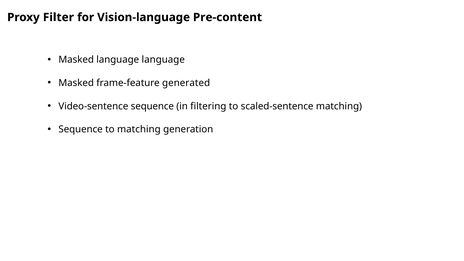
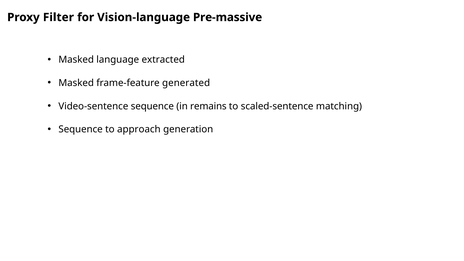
Pre-content: Pre-content -> Pre-massive
language language: language -> extracted
filtering: filtering -> remains
to matching: matching -> approach
